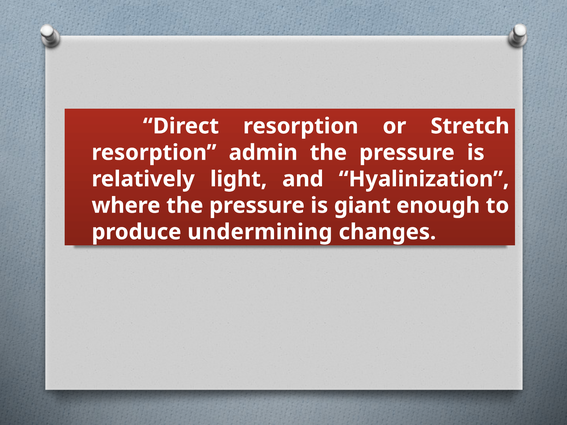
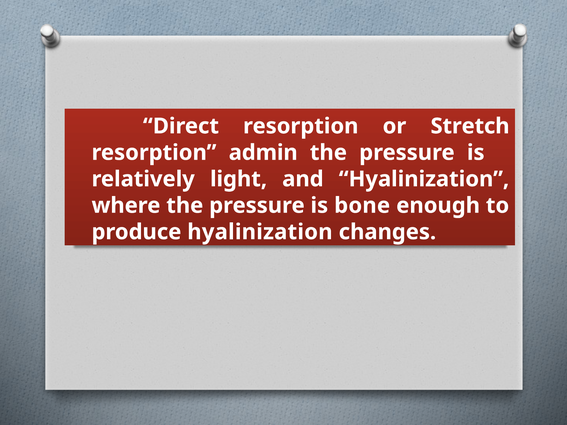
giant: giant -> bone
produce undermining: undermining -> hyalinization
